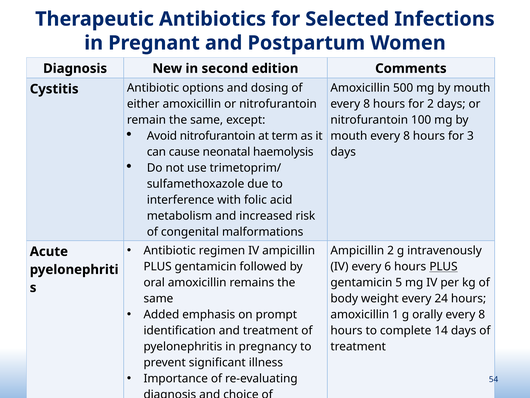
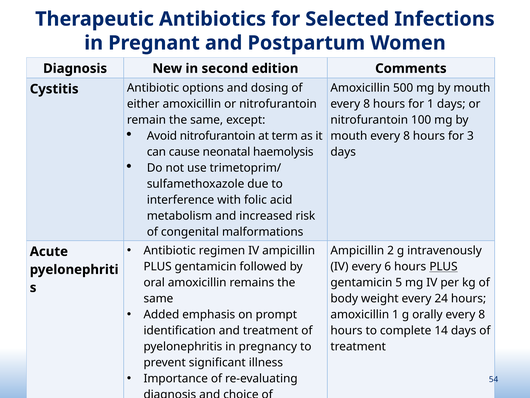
for 2: 2 -> 1
